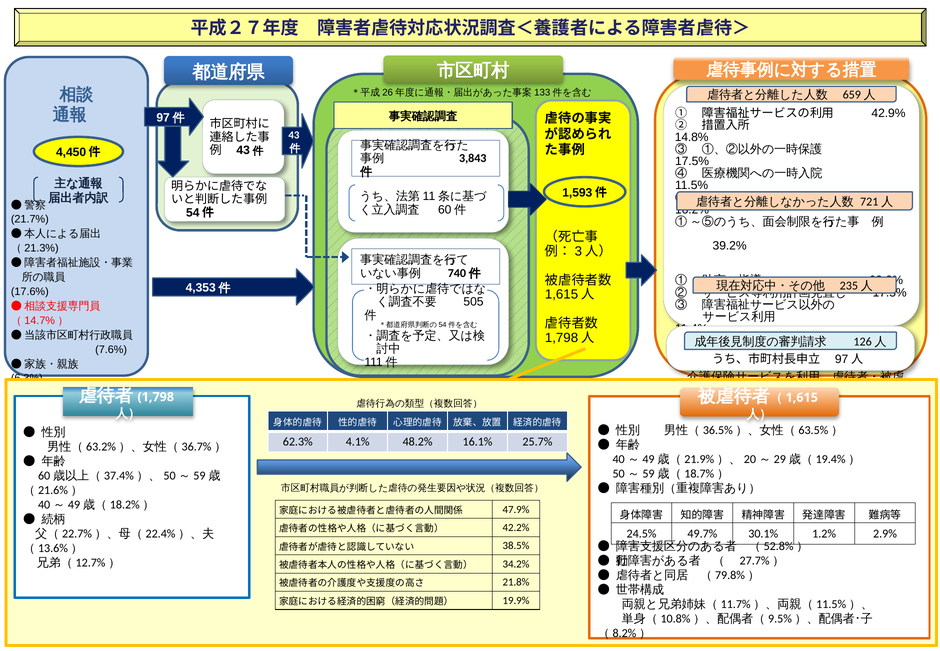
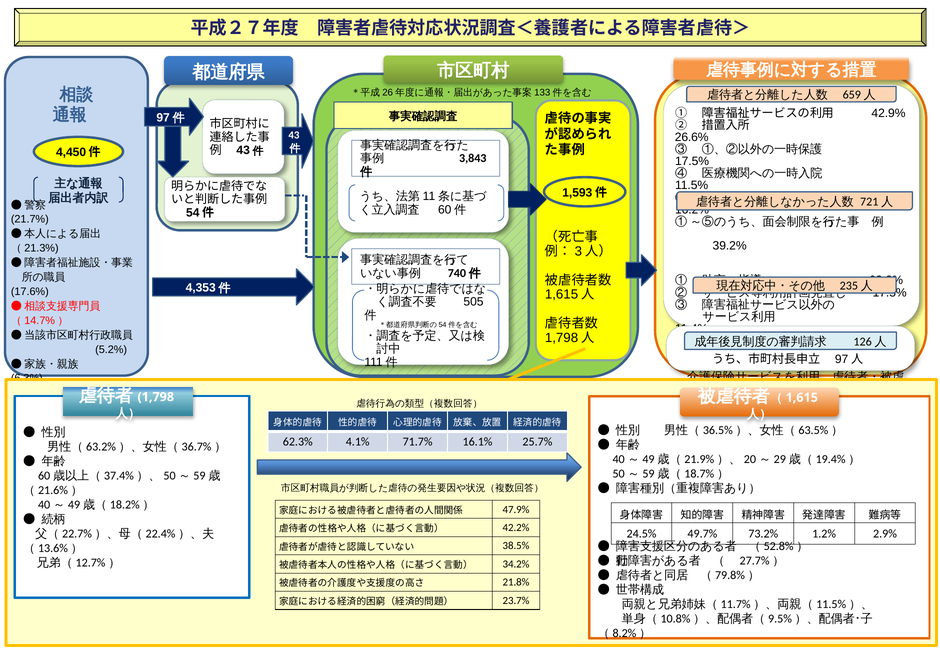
14.8%: 14.8% -> 26.6%
7.6%: 7.6% -> 5.2%
48.2%: 48.2% -> 71.7%
30.1%: 30.1% -> 73.2%
19.9%: 19.9% -> 23.7%
